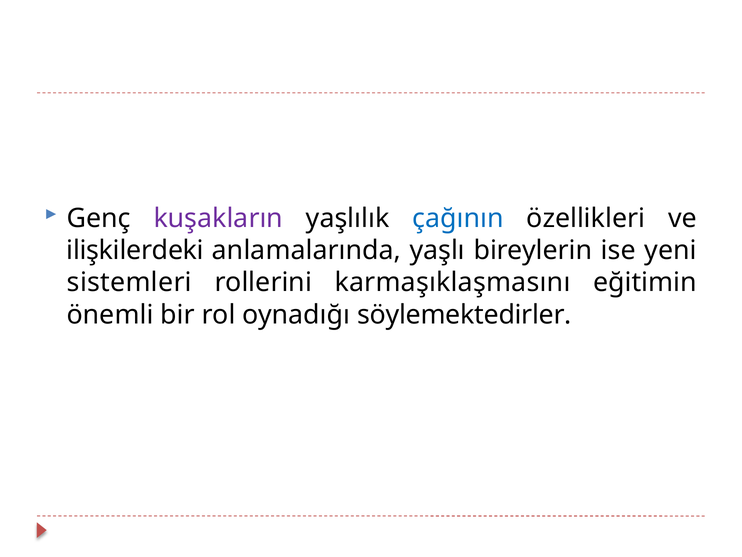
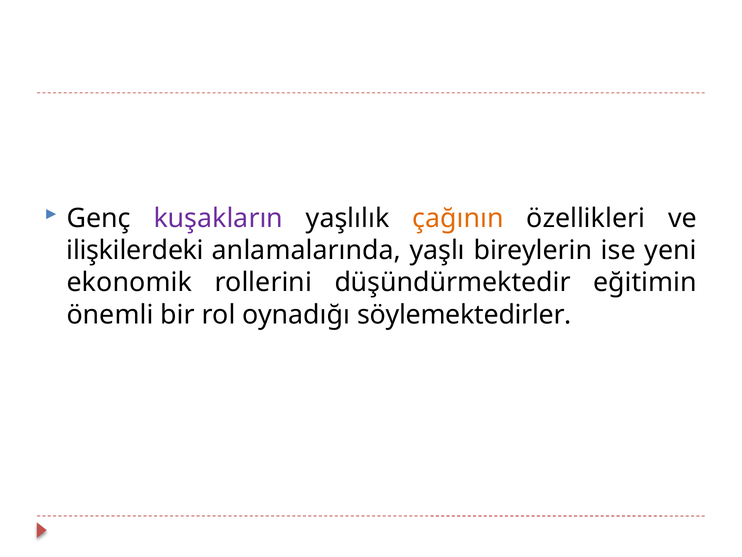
çağının colour: blue -> orange
sistemleri: sistemleri -> ekonomik
karmaşıklaşmasını: karmaşıklaşmasını -> düşündürmektedir
